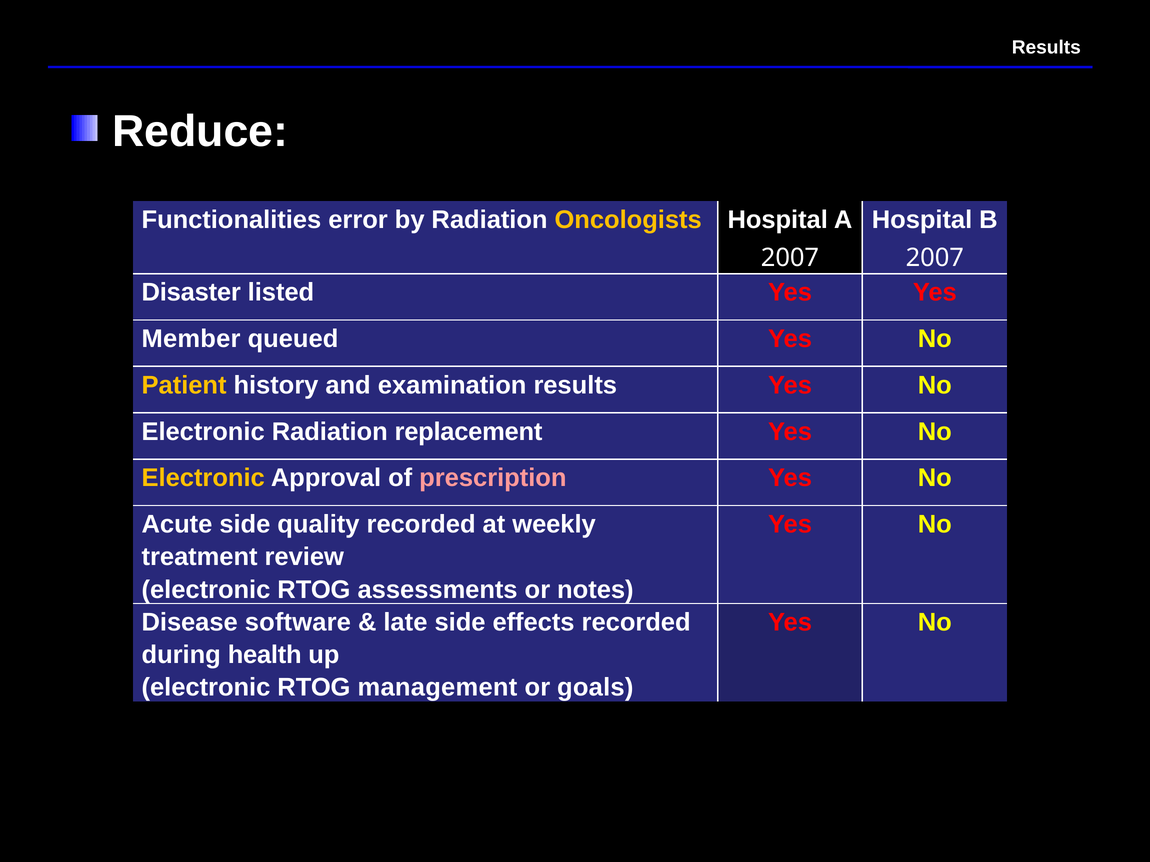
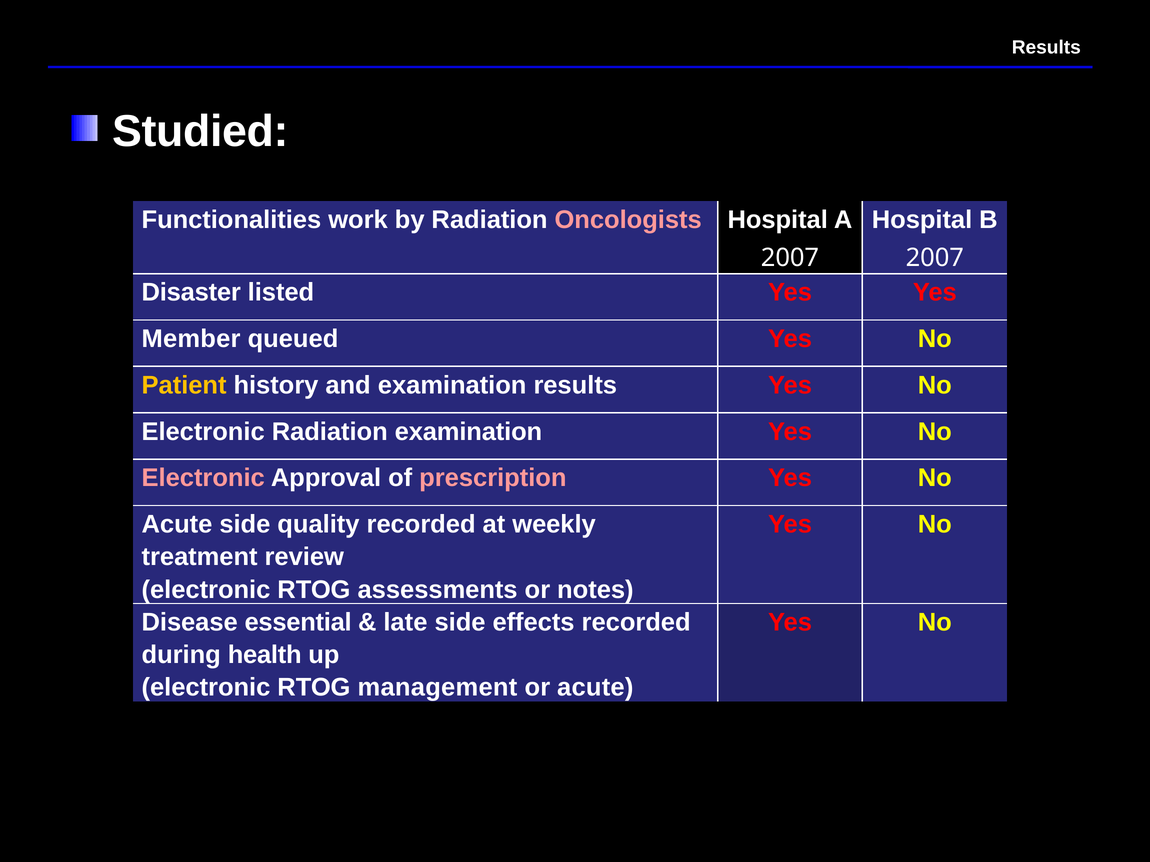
Reduce: Reduce -> Studied
error: error -> work
Oncologists colour: yellow -> pink
Radiation replacement: replacement -> examination
Electronic at (203, 478) colour: yellow -> pink
software: software -> essential
or goals: goals -> acute
